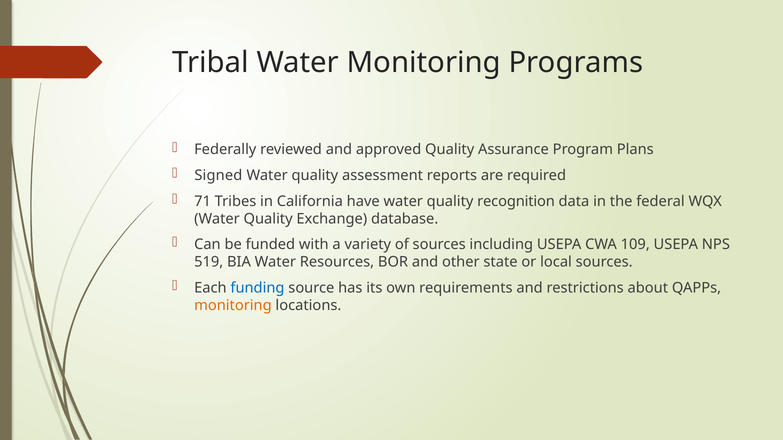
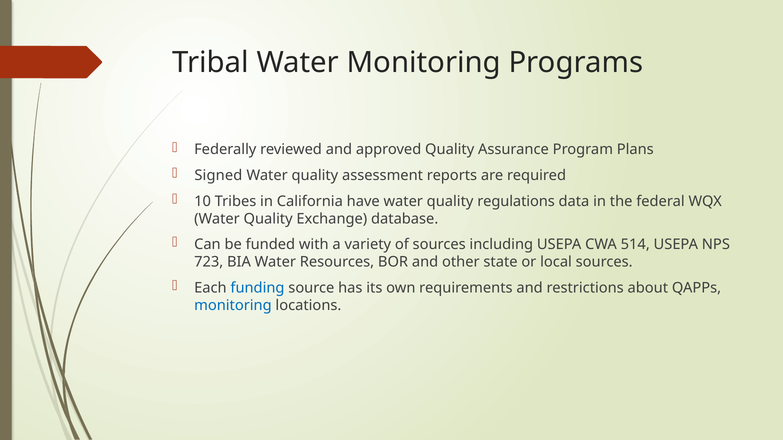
71: 71 -> 10
recognition: recognition -> regulations
109: 109 -> 514
519: 519 -> 723
monitoring at (233, 306) colour: orange -> blue
